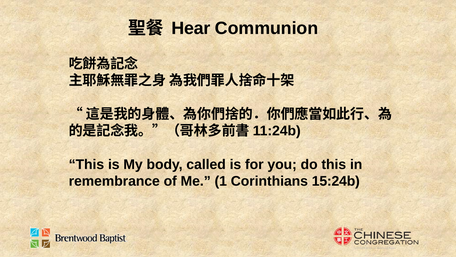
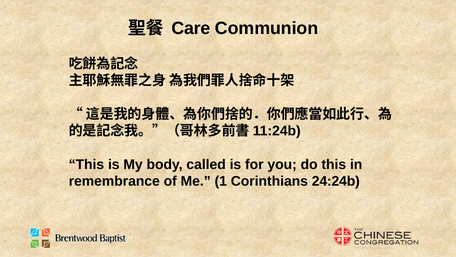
Hear: Hear -> Care
15:24b: 15:24b -> 24:24b
